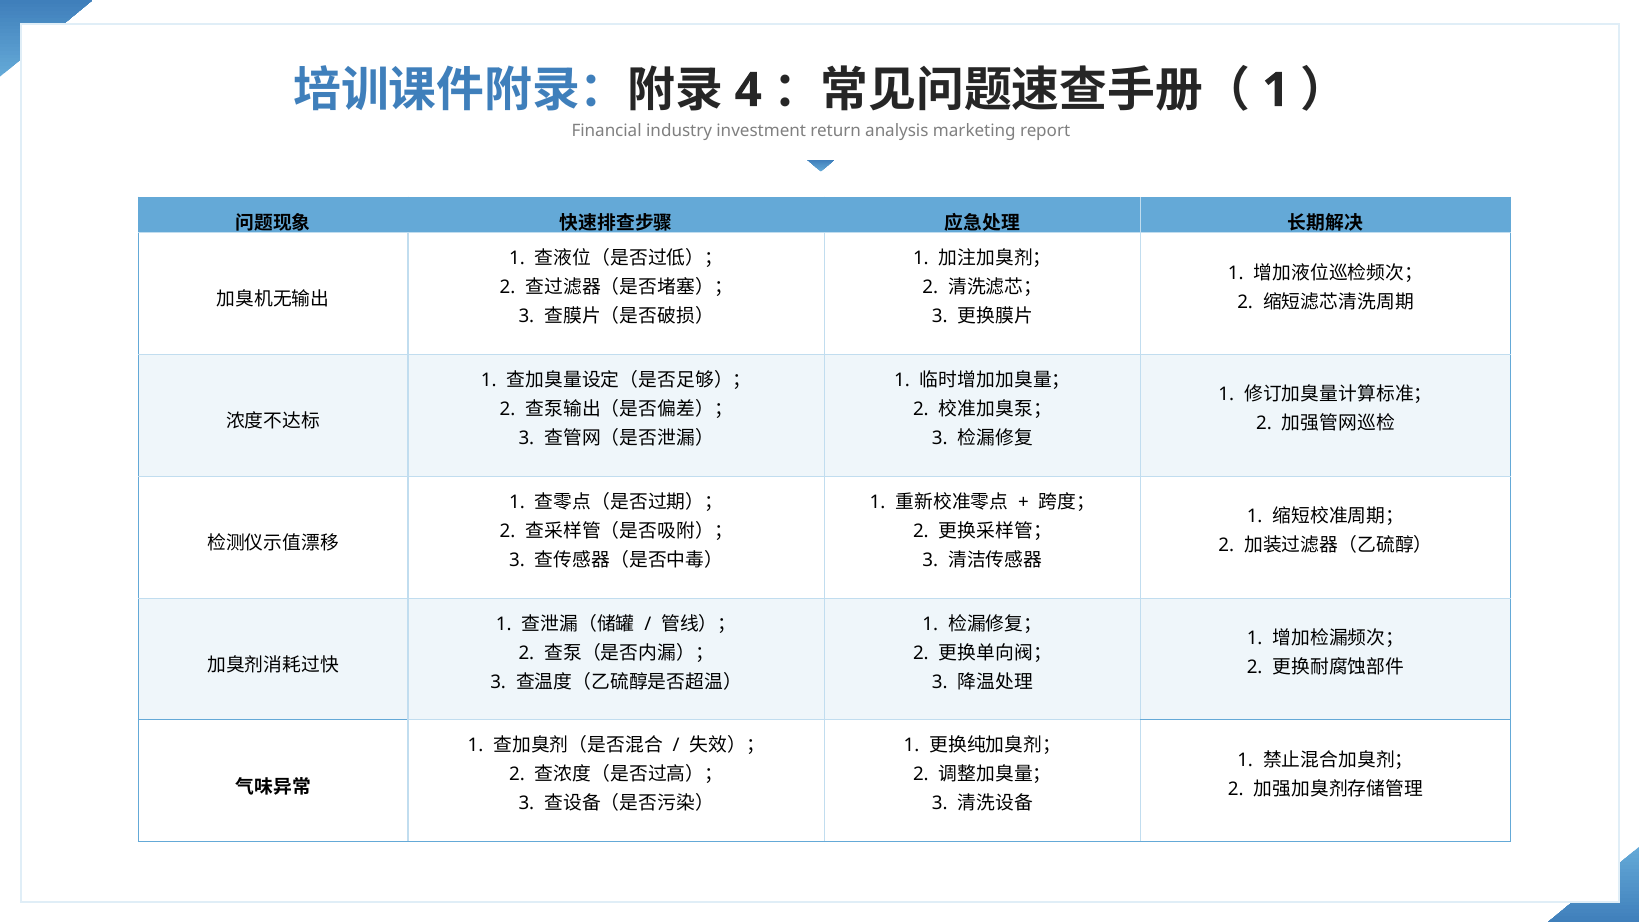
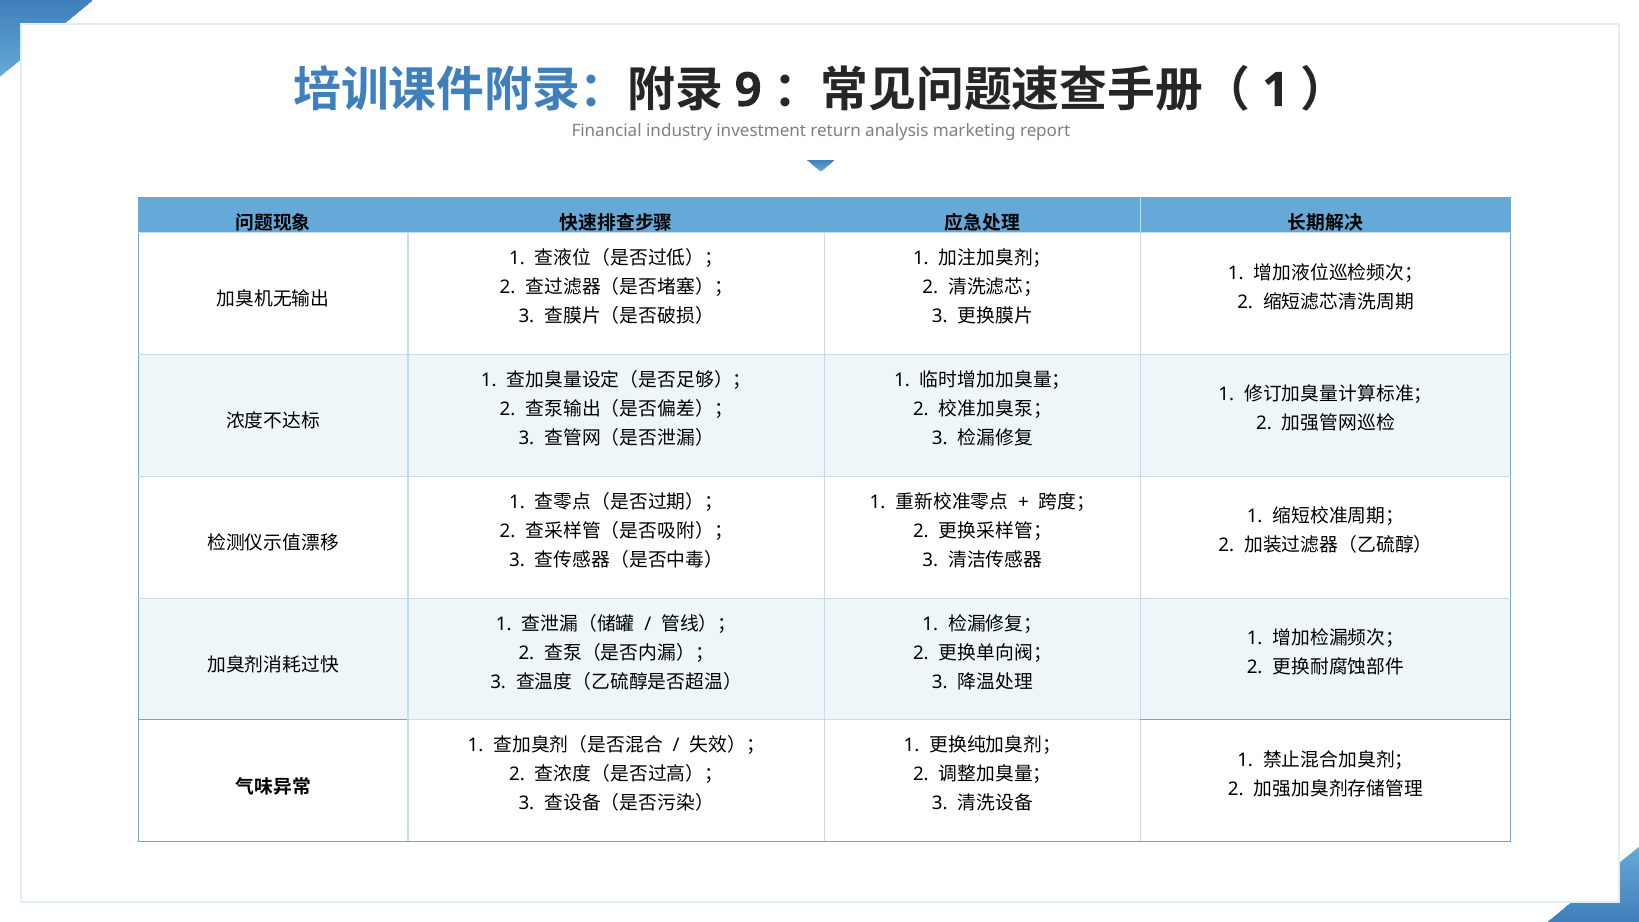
4: 4 -> 9
